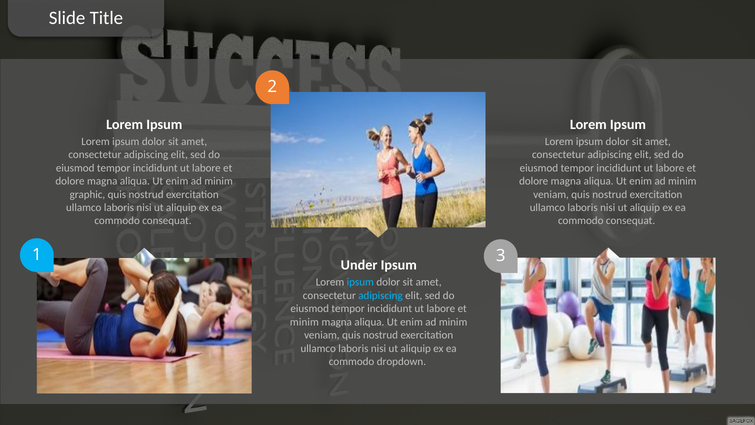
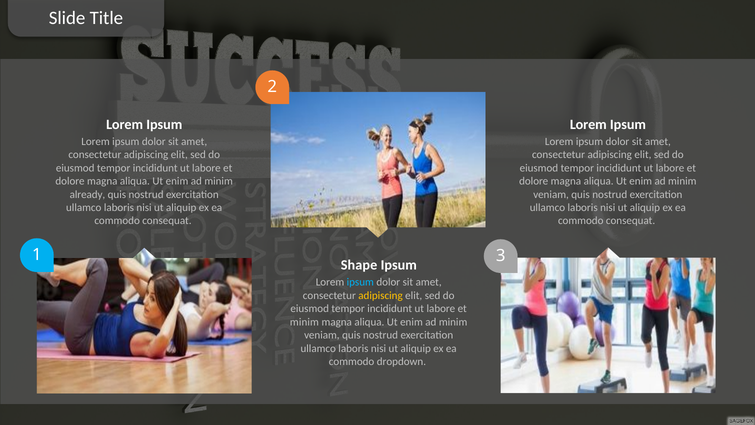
graphic: graphic -> already
Under: Under -> Shape
adipiscing at (381, 295) colour: light blue -> yellow
